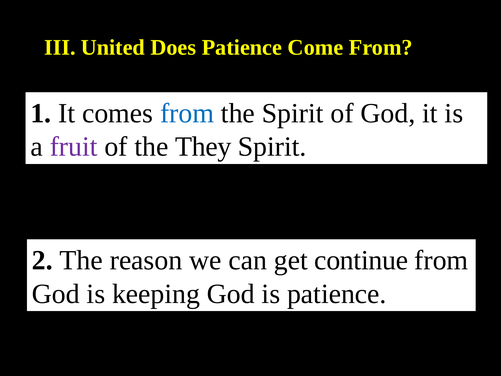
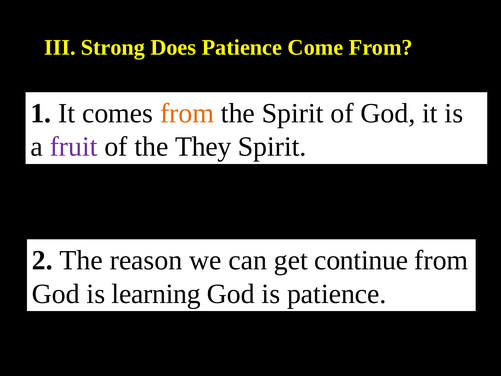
United: United -> Strong
from at (187, 113) colour: blue -> orange
keeping: keeping -> learning
